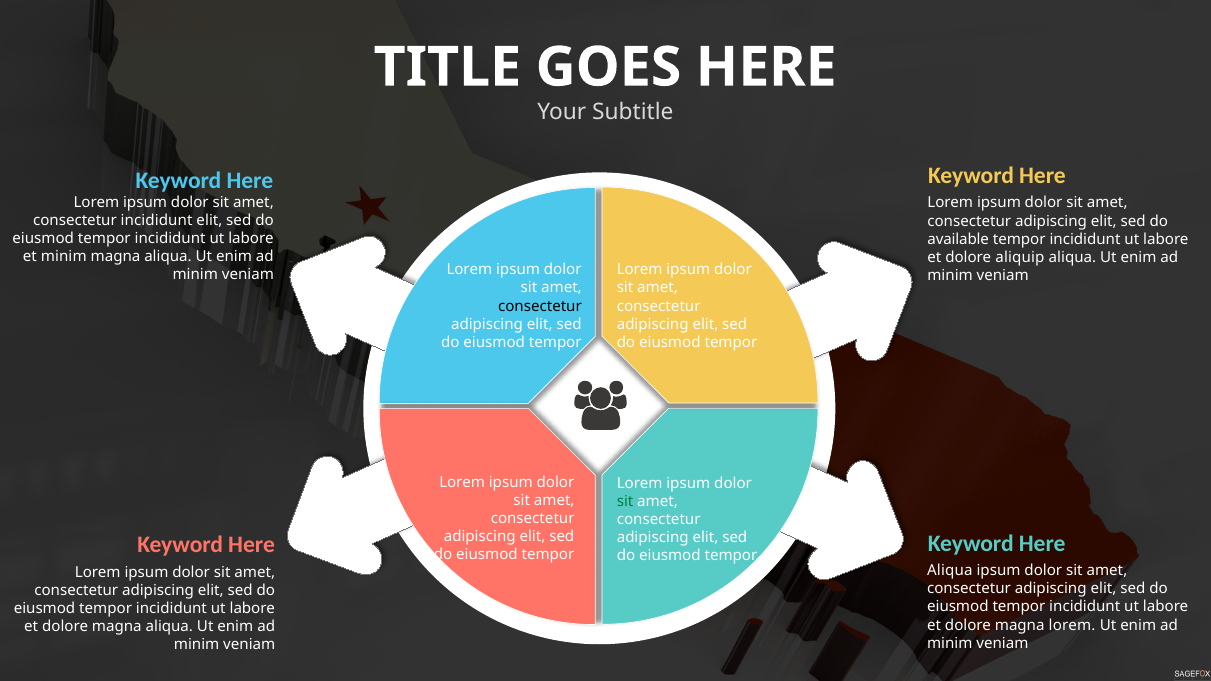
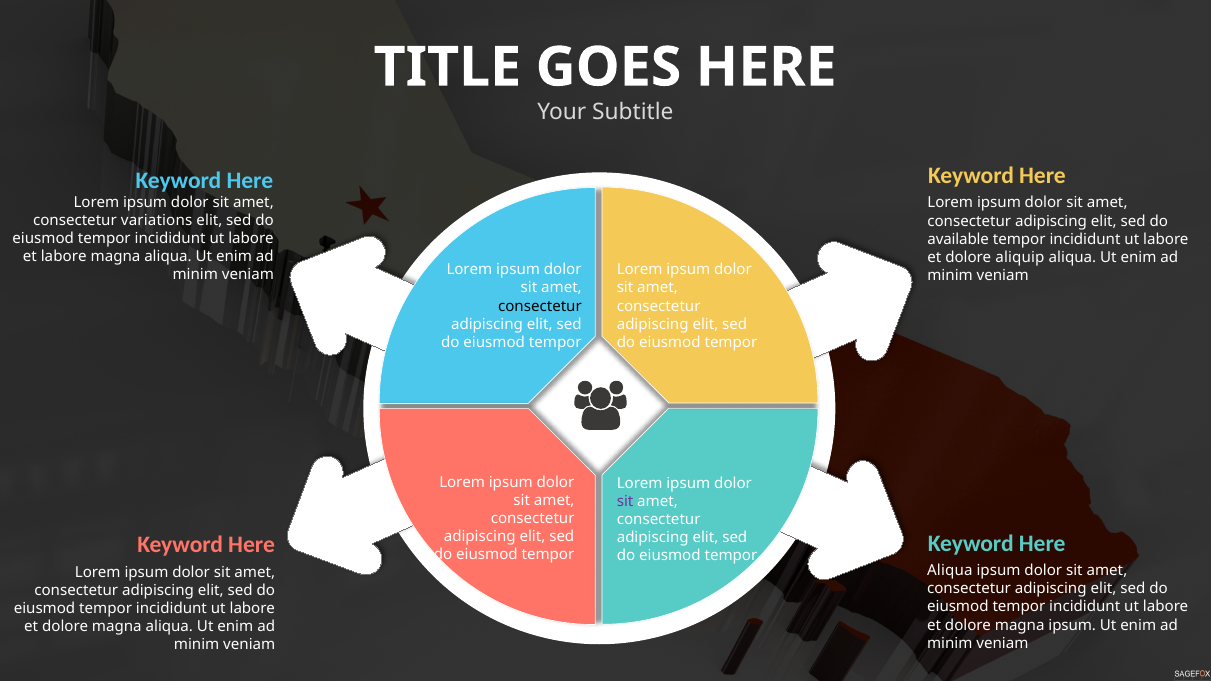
consectetur incididunt: incididunt -> variations
et minim: minim -> labore
sit at (625, 501) colour: green -> purple
magna lorem: lorem -> ipsum
